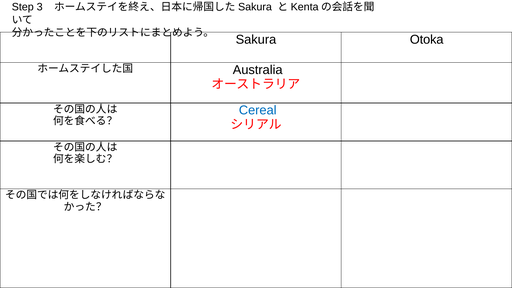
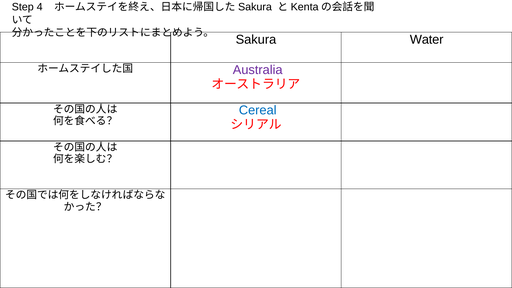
3: 3 -> 4
Otoka: Otoka -> Water
Australia colour: black -> purple
